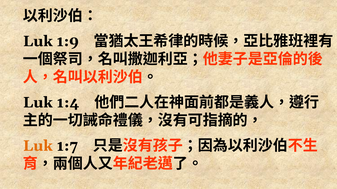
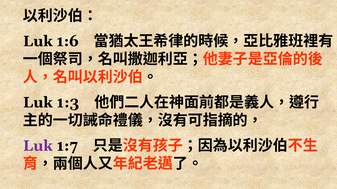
1:9: 1:9 -> 1:6
1:4: 1:4 -> 1:3
Luk at (38, 146) colour: orange -> purple
